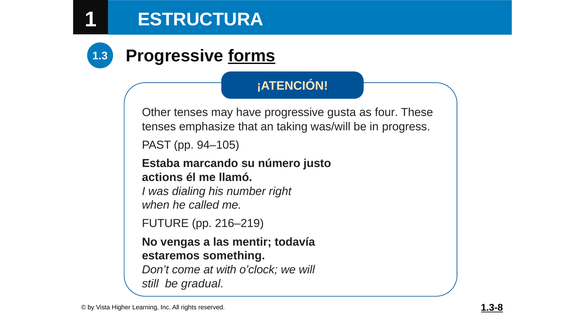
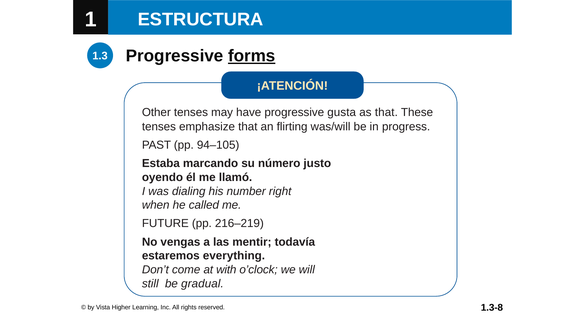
as four: four -> that
taking: taking -> flirting
actions: actions -> oyendo
something: something -> everything
1.3-8 underline: present -> none
